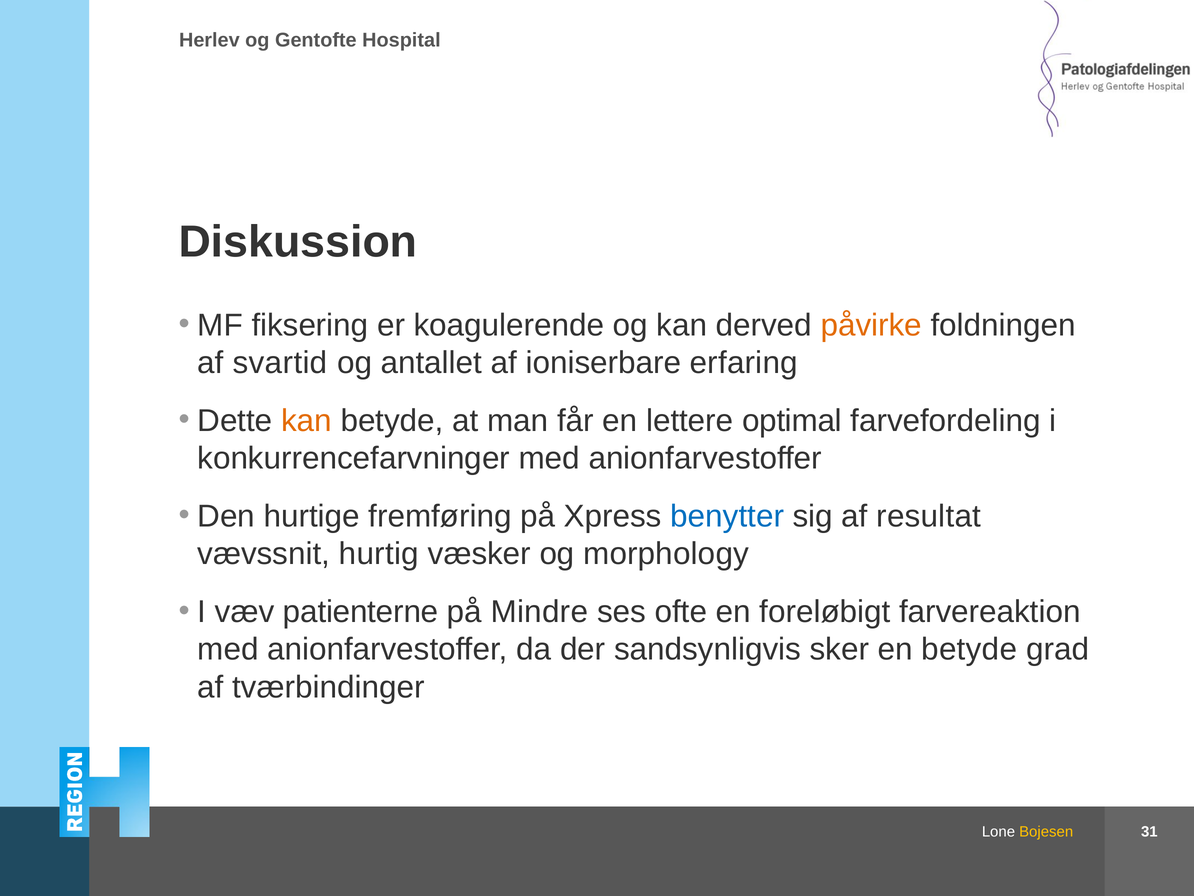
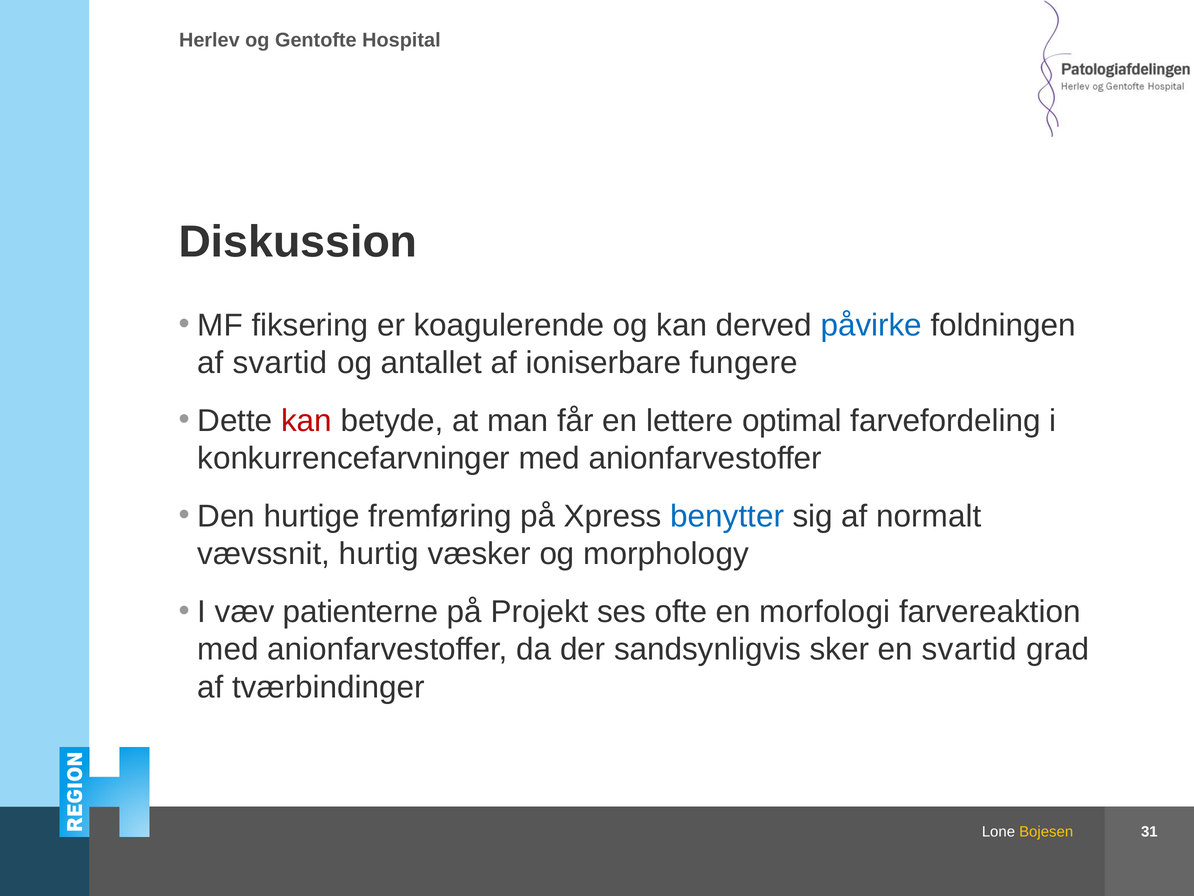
påvirke colour: orange -> blue
erfaring: erfaring -> fungere
kan at (307, 420) colour: orange -> red
resultat: resultat -> normalt
Mindre: Mindre -> Projekt
foreløbigt: foreløbigt -> morfologi
en betyde: betyde -> svartid
